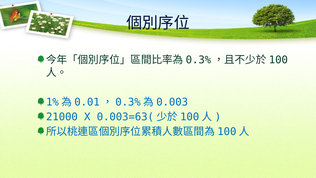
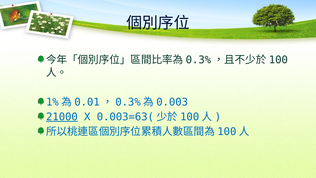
21000 underline: none -> present
